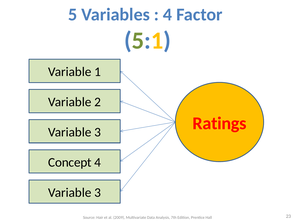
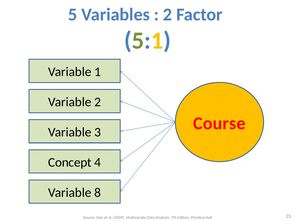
4 at (168, 15): 4 -> 2
Ratings: Ratings -> Course
3 at (98, 193): 3 -> 8
